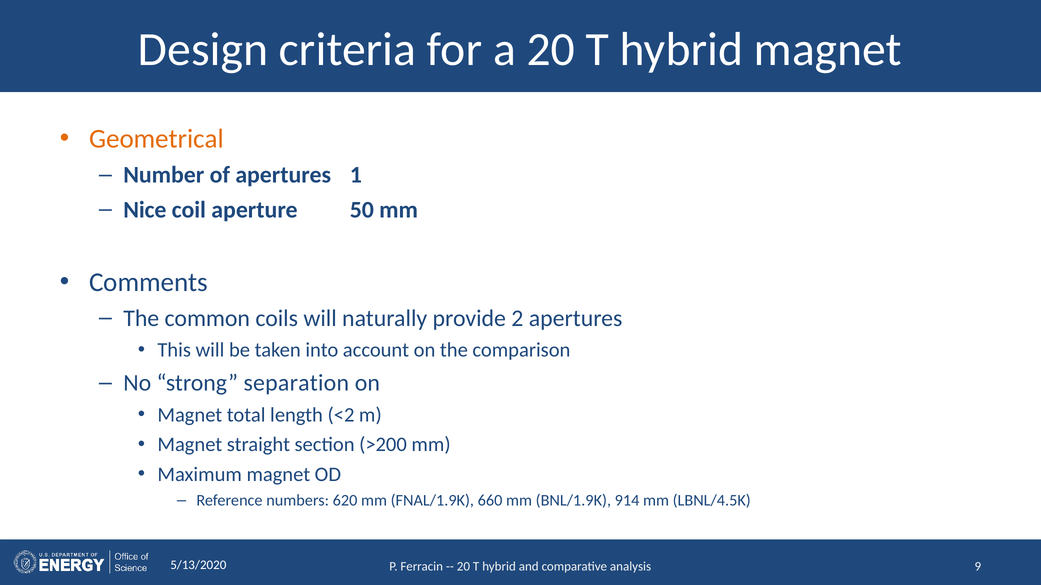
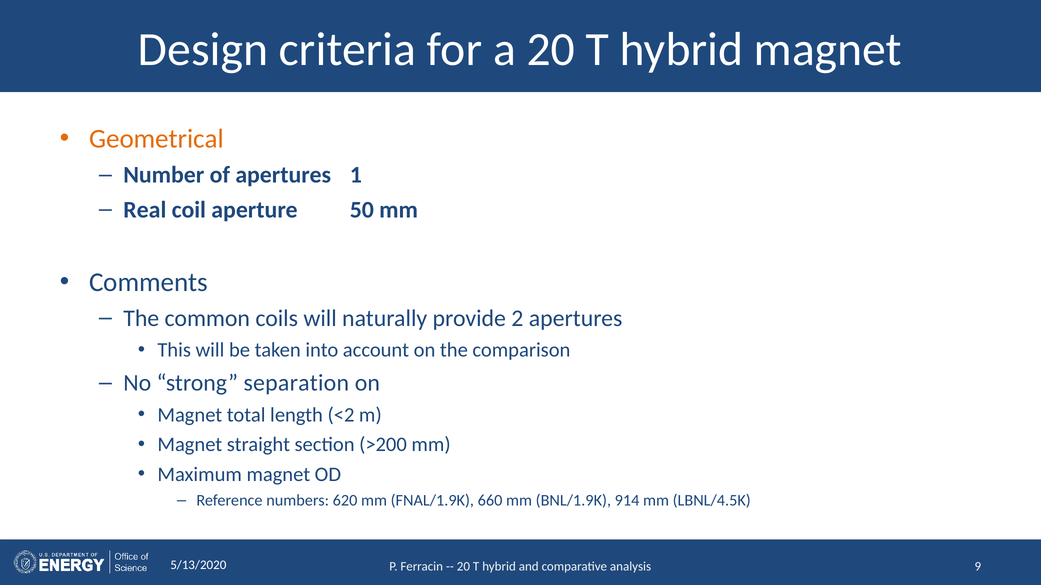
Nice: Nice -> Real
